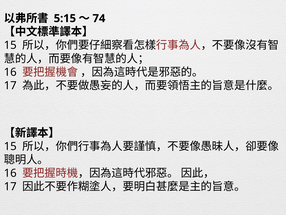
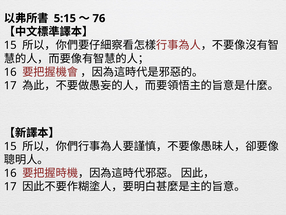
74: 74 -> 76
